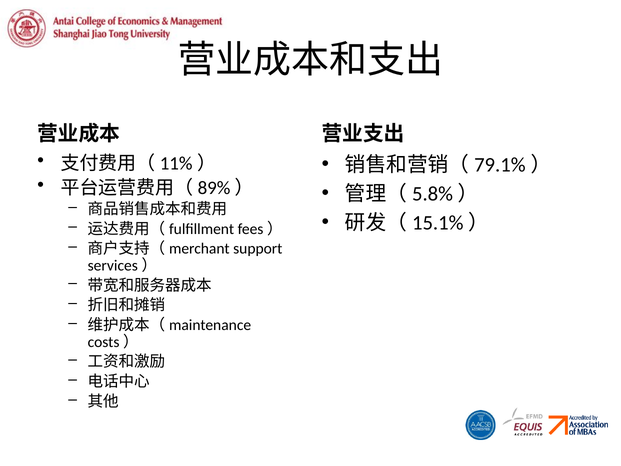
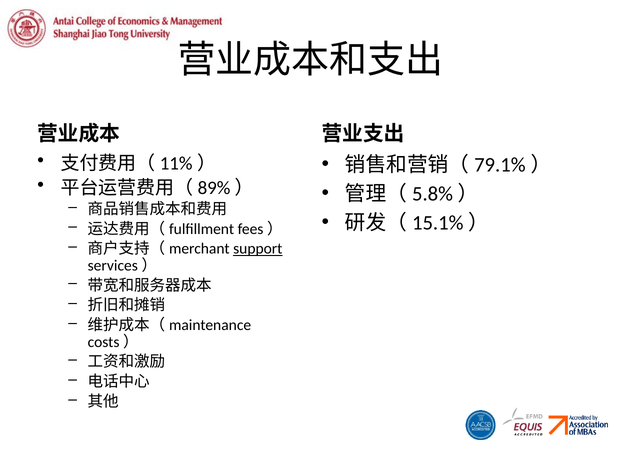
support underline: none -> present
